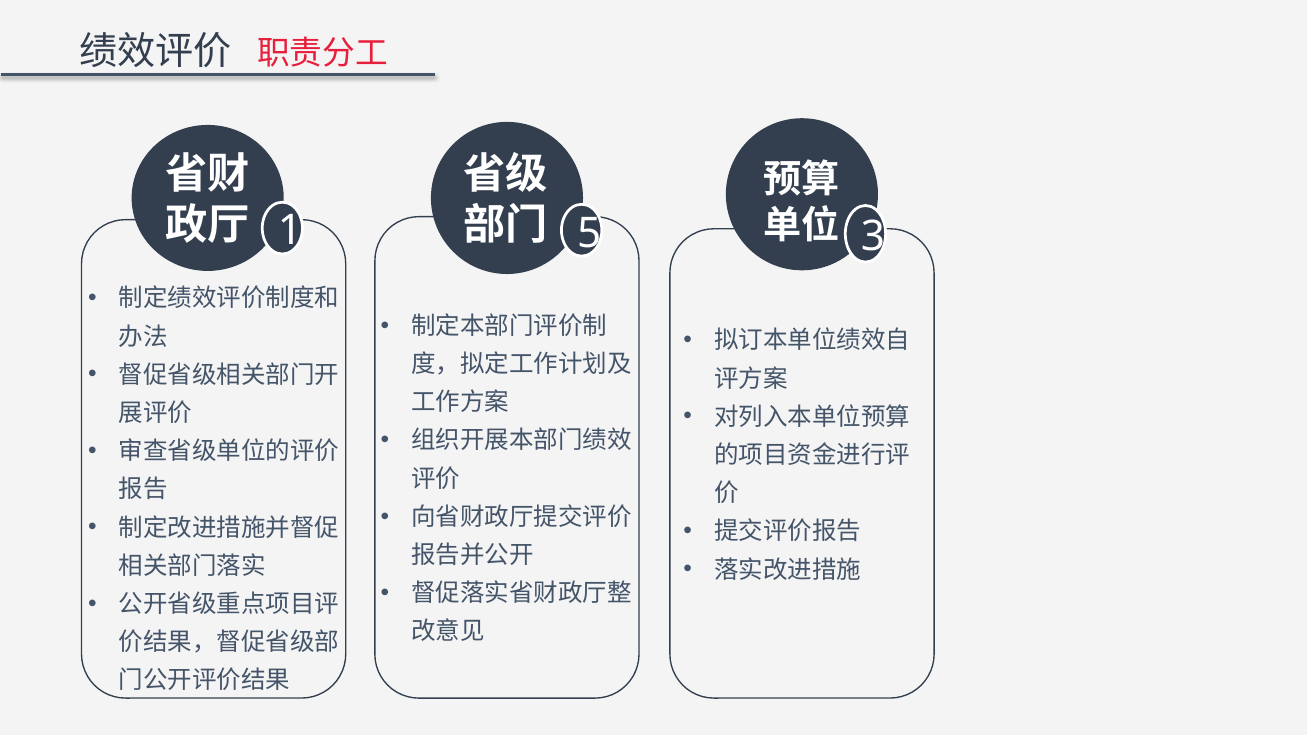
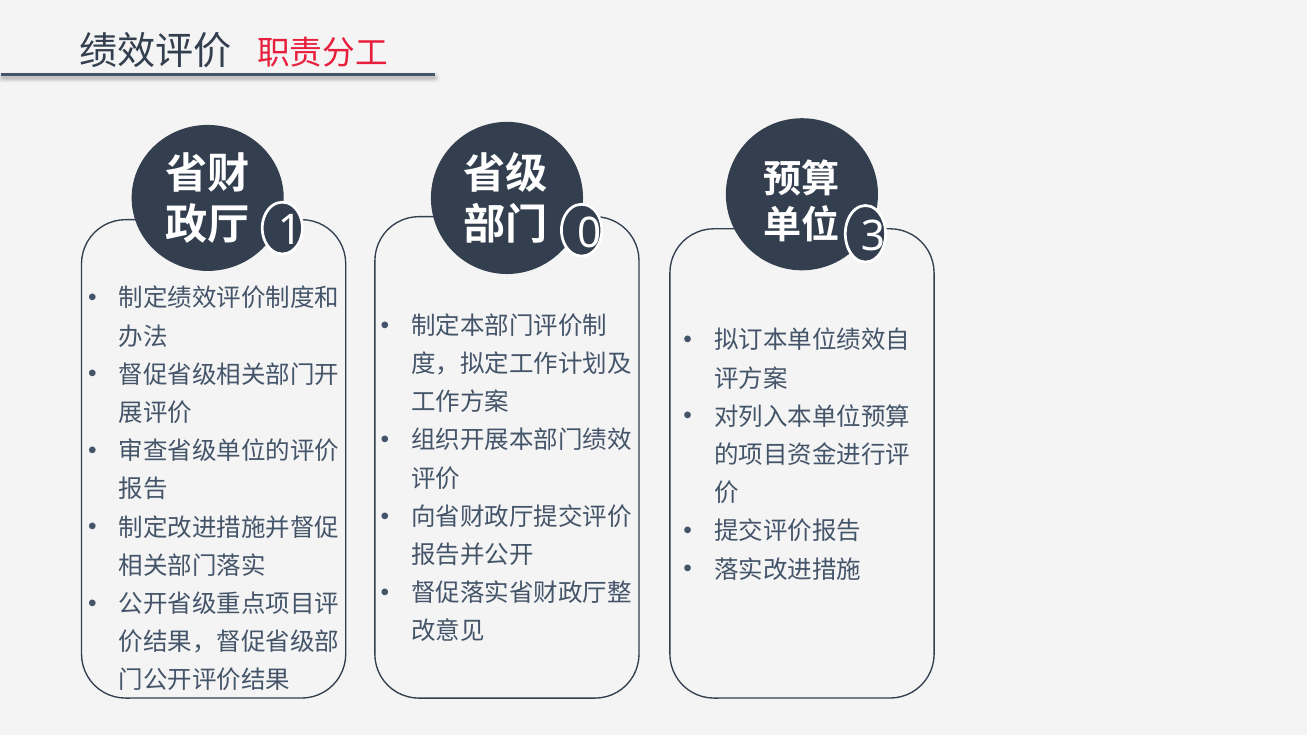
5: 5 -> 0
